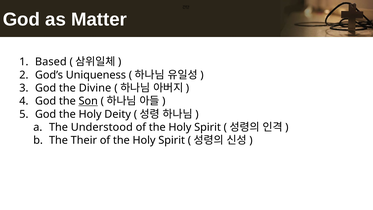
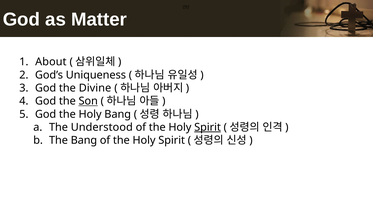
Based: Based -> About
Holy Deity: Deity -> Bang
Spirit at (208, 127) underline: none -> present
The Their: Their -> Bang
